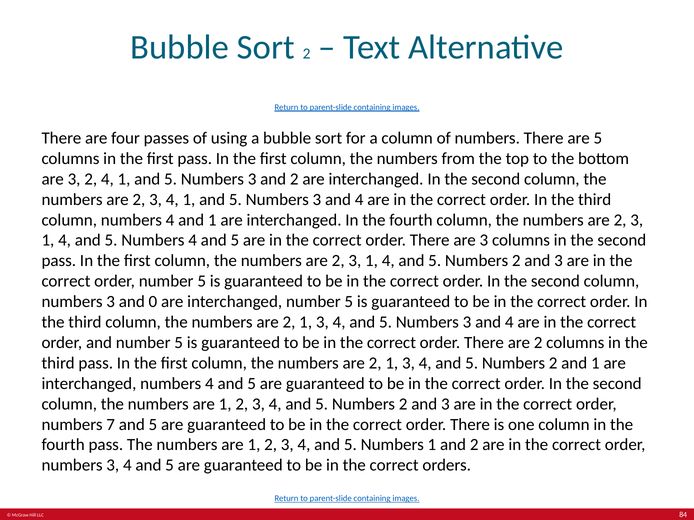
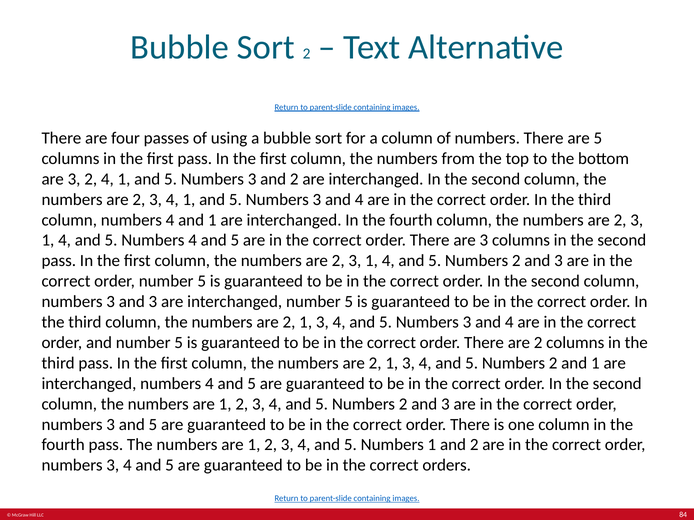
3 and 0: 0 -> 3
7 at (111, 425): 7 -> 3
